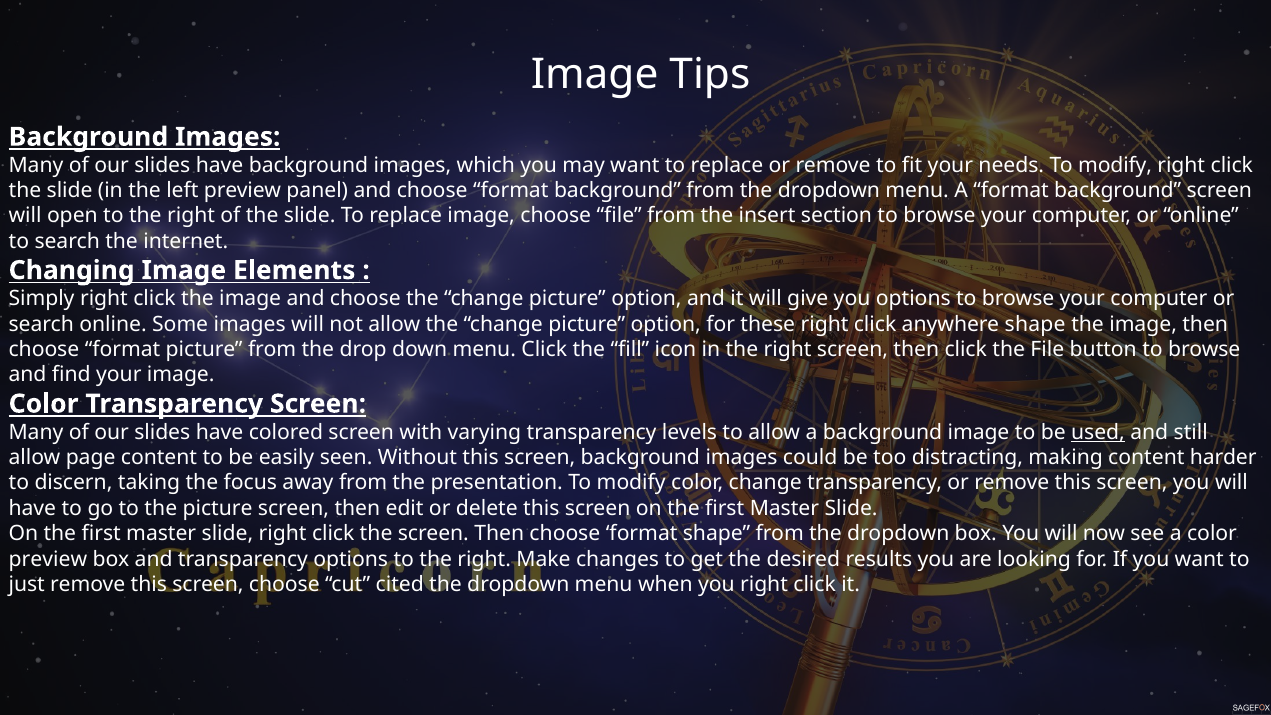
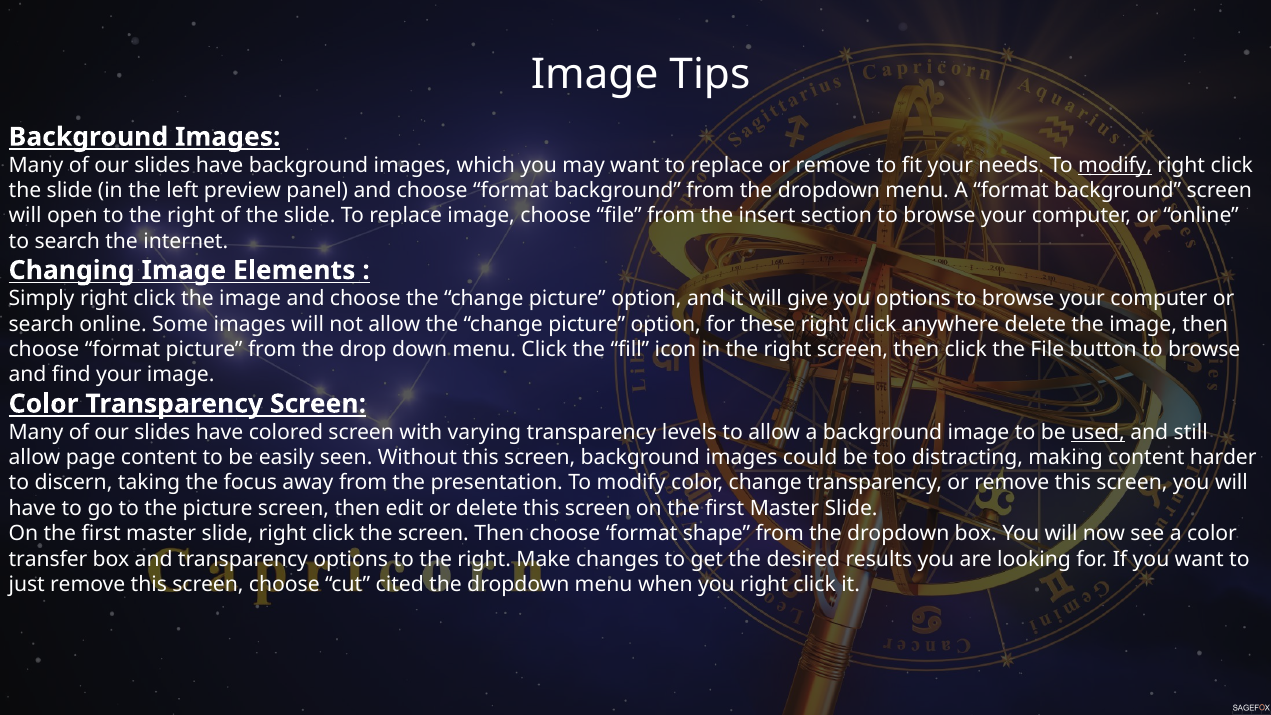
modify at (1115, 165) underline: none -> present
anywhere shape: shape -> delete
preview at (48, 559): preview -> transfer
